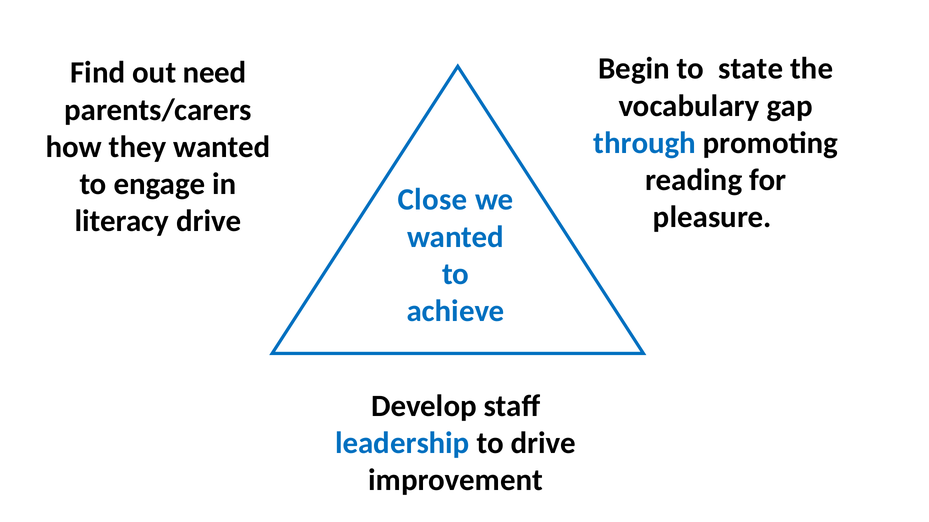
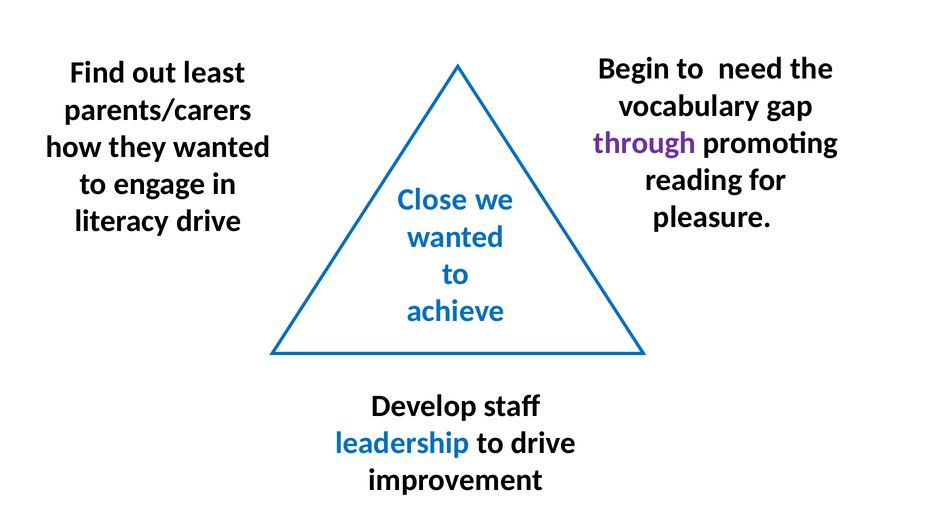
state: state -> need
need: need -> least
through colour: blue -> purple
